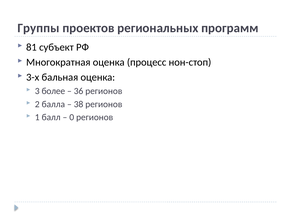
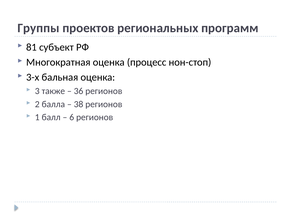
более: более -> также
0: 0 -> 6
